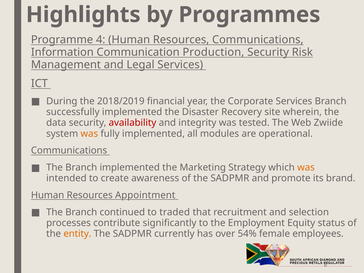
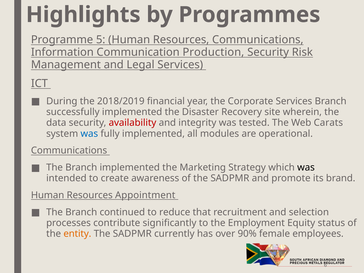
4: 4 -> 5
Zwiide: Zwiide -> Carats
was at (89, 134) colour: orange -> blue
was at (306, 167) colour: orange -> black
traded: traded -> reduce
54%: 54% -> 90%
